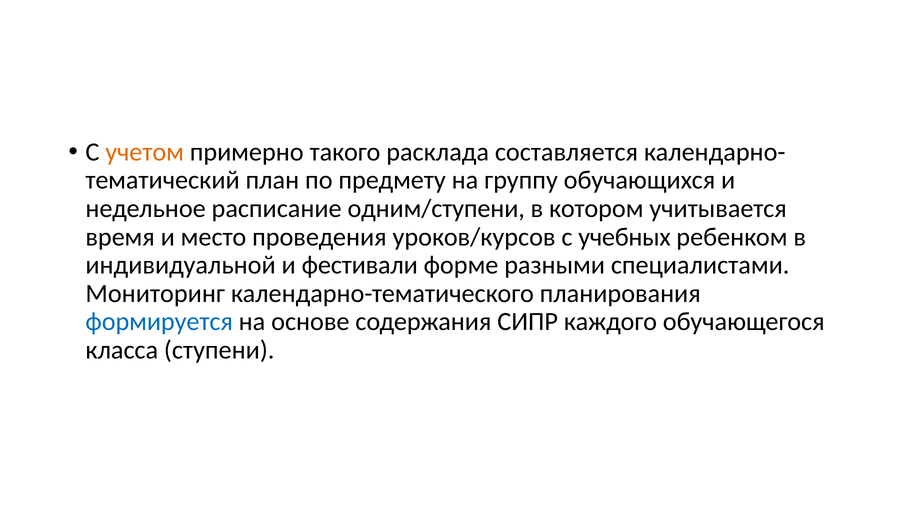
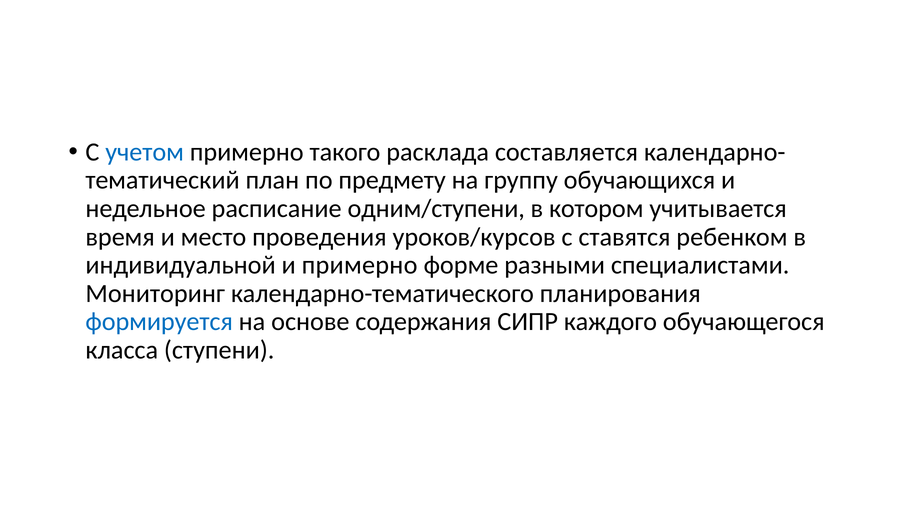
учетом colour: orange -> blue
учебных: учебных -> ставятся
и фестивали: фестивали -> примерно
